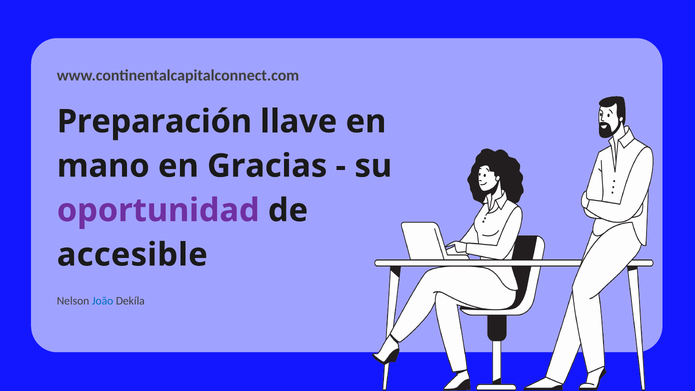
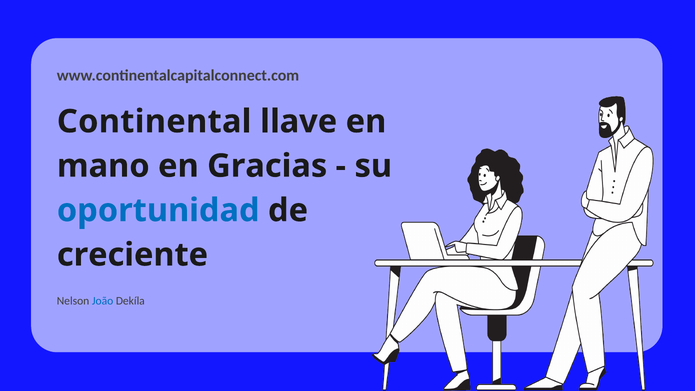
Preparación: Preparación -> Continental
oportunidad colour: purple -> blue
accesible: accesible -> creciente
